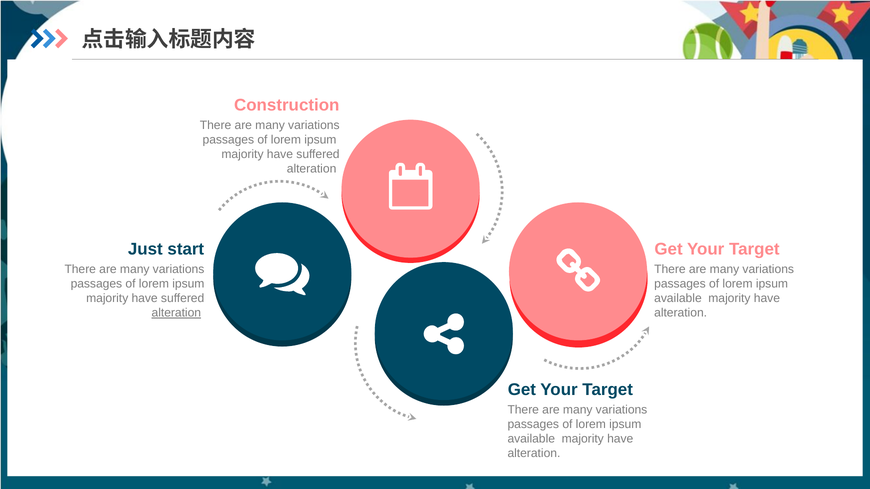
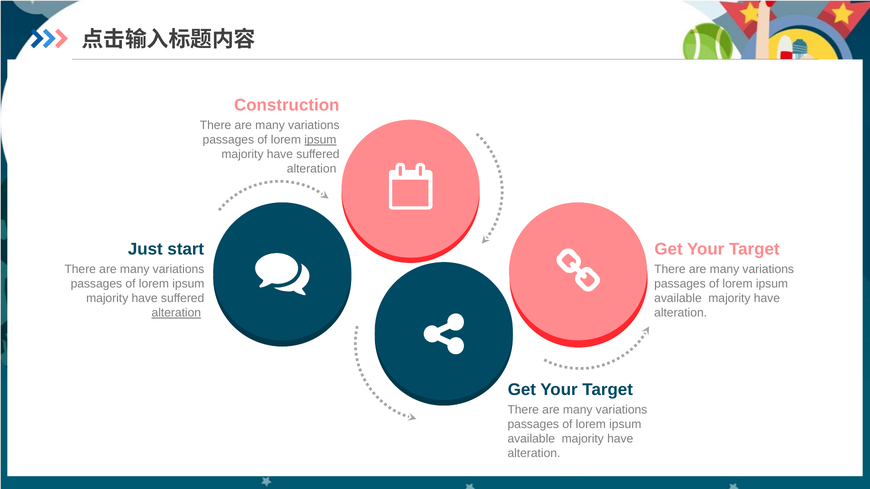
ipsum at (320, 140) underline: none -> present
